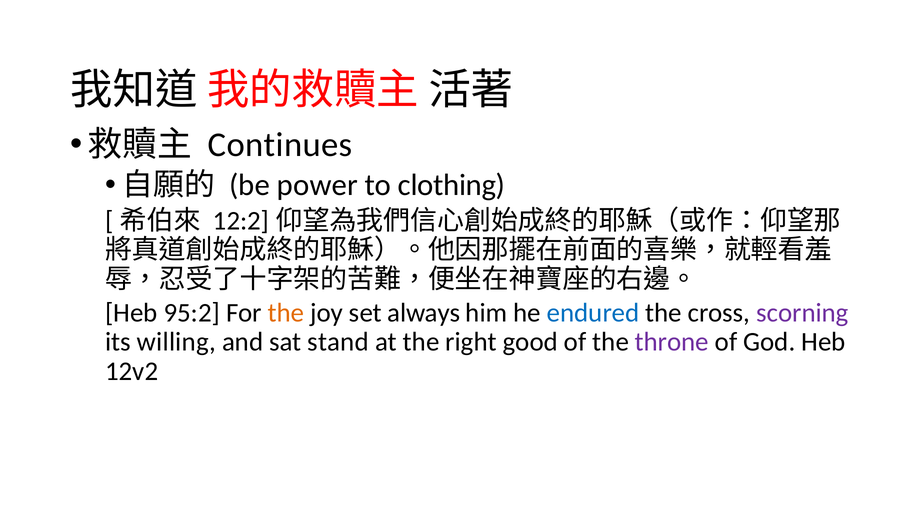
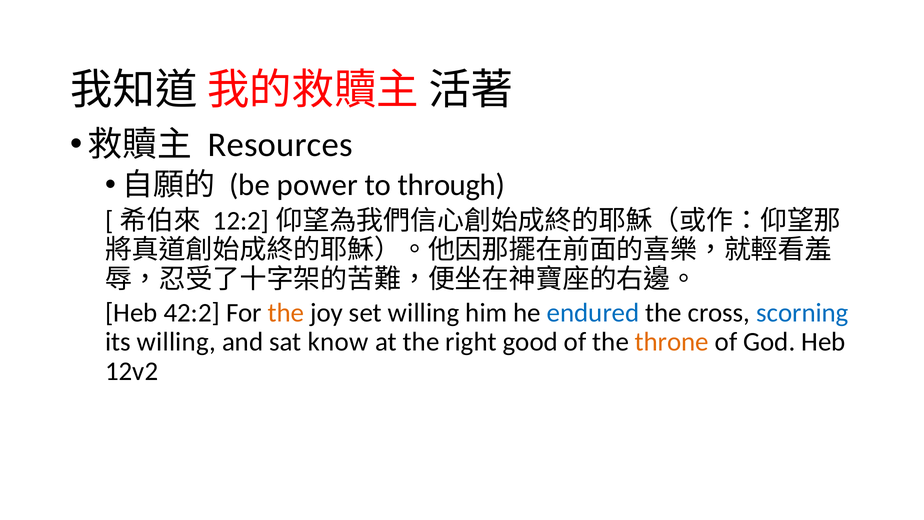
Continues: Continues -> Resources
clothing: clothing -> through
95:2: 95:2 -> 42:2
set always: always -> willing
scorning colour: purple -> blue
stand: stand -> know
throne colour: purple -> orange
